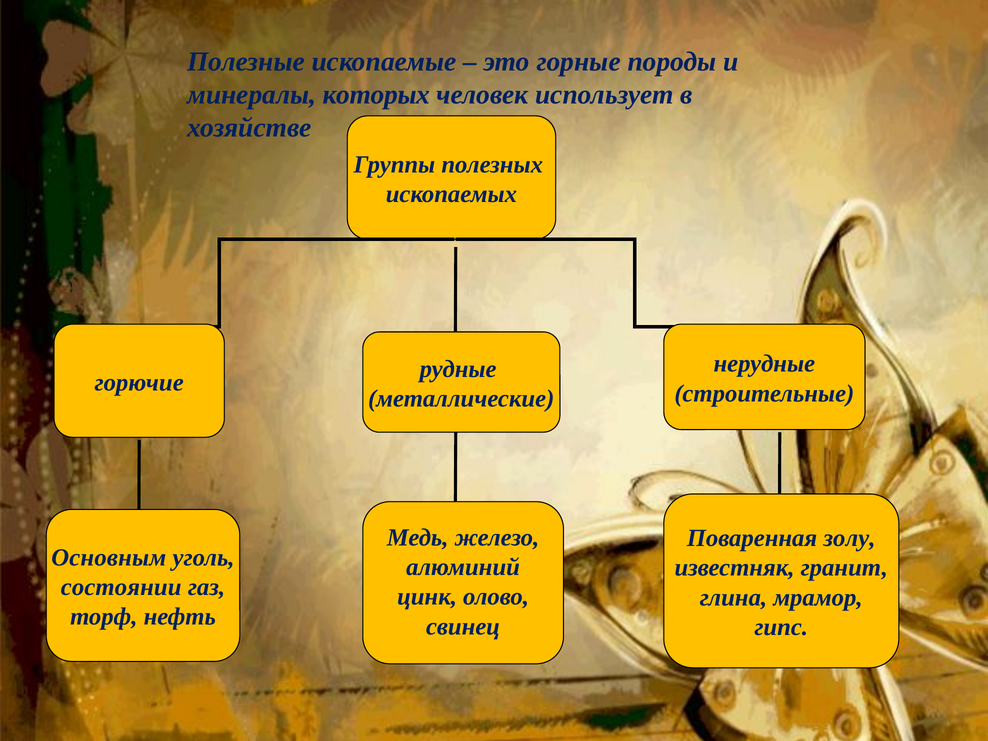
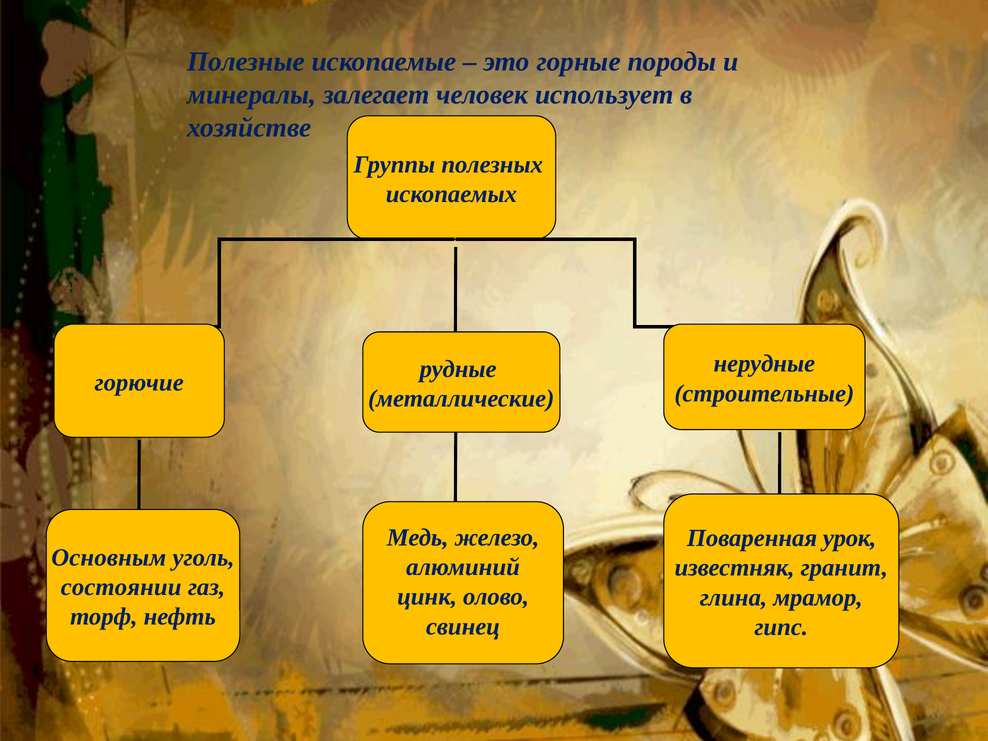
которых: которых -> залегает
золу: золу -> урок
